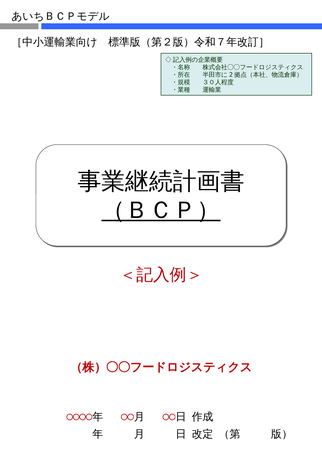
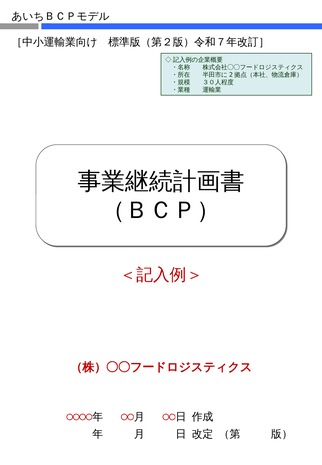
（ＢＣＰ） underline: present -> none
